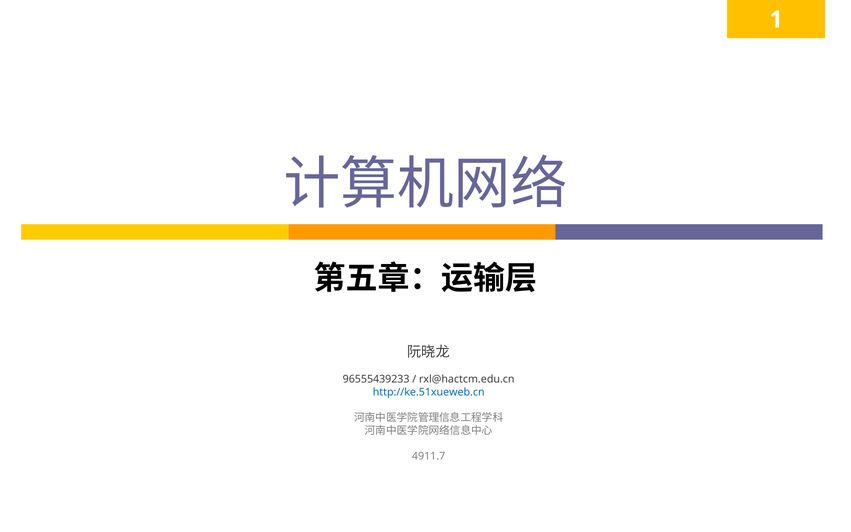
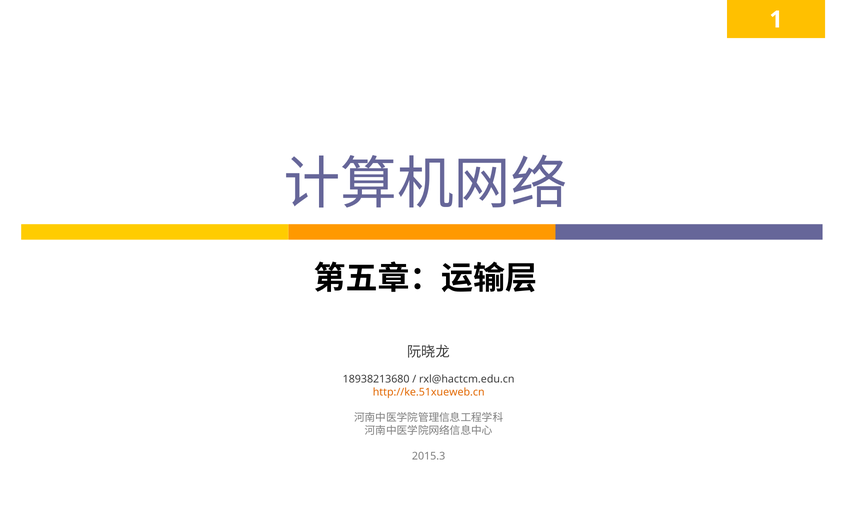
96555439233: 96555439233 -> 18938213680
http://ke.51xueweb.cn colour: blue -> orange
4911.7: 4911.7 -> 2015.3
